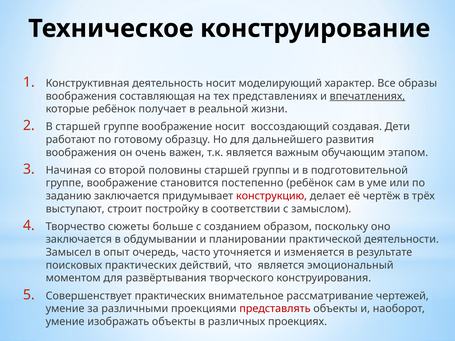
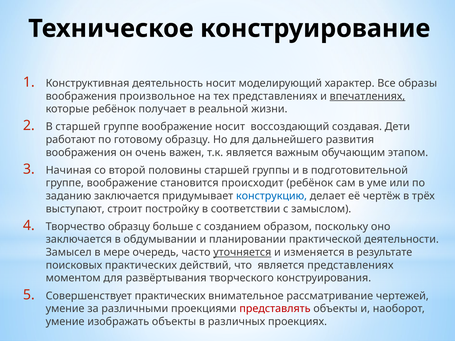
составляющая: составляющая -> произвольное
постепенно: постепенно -> происходит
конструкцию colour: red -> blue
Творчество сюжеты: сюжеты -> образцу
опыт: опыт -> мере
уточняется underline: none -> present
является эмоциональный: эмоциональный -> представлениях
